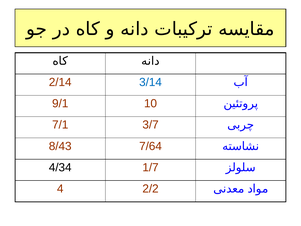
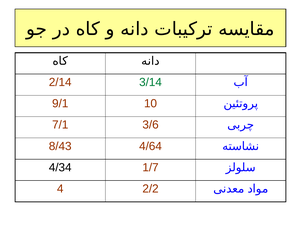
3/14 colour: blue -> green
3/7: 3/7 -> 3/6
7/64: 7/64 -> 4/64
